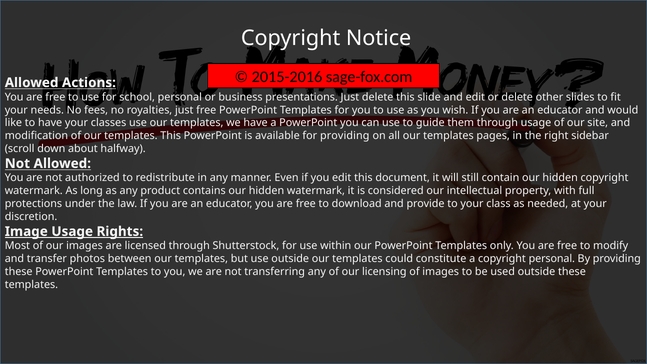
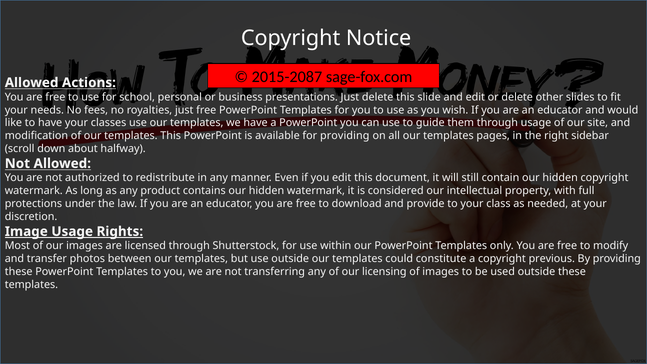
2015-2016: 2015-2016 -> 2015-2087
copyright personal: personal -> previous
